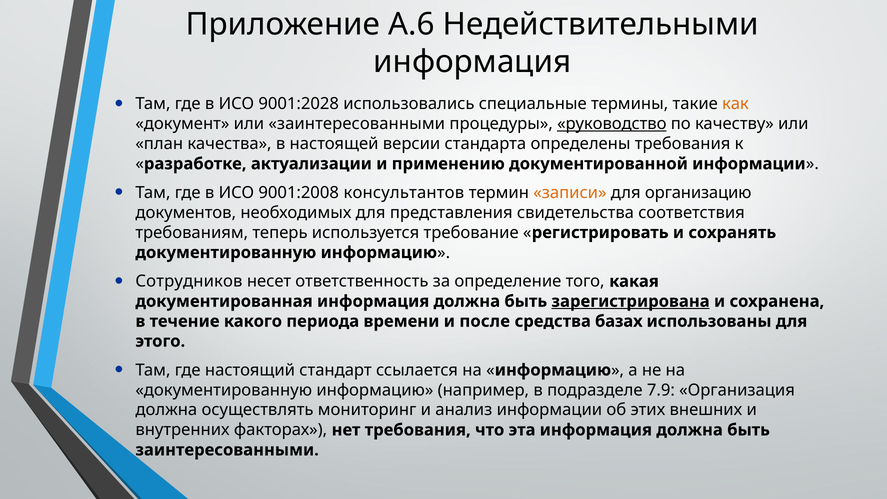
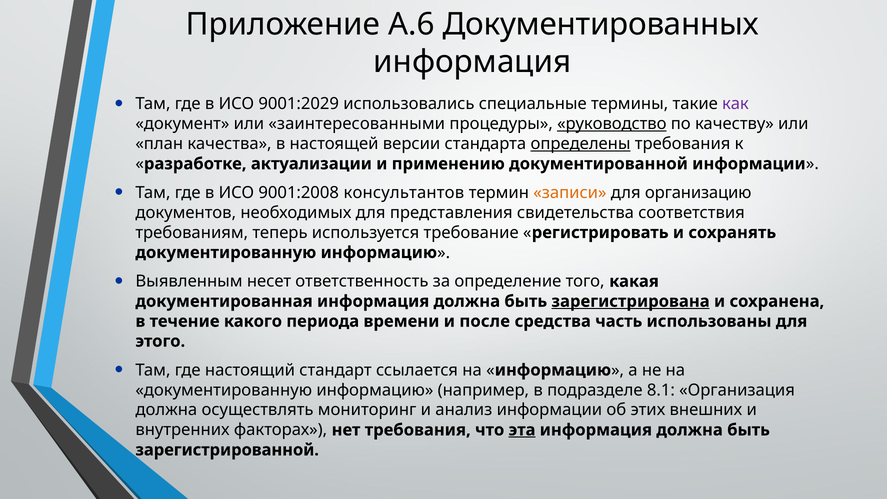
Недействительными: Недействительными -> Документированных
9001:2028: 9001:2028 -> 9001:2029
как colour: orange -> purple
определены underline: none -> present
Сотрудников: Сотрудников -> Выявленным
базах: базах -> часть
7.9: 7.9 -> 8.1
эта underline: none -> present
заинтересованными at (227, 450): заинтересованными -> зарегистрированной
